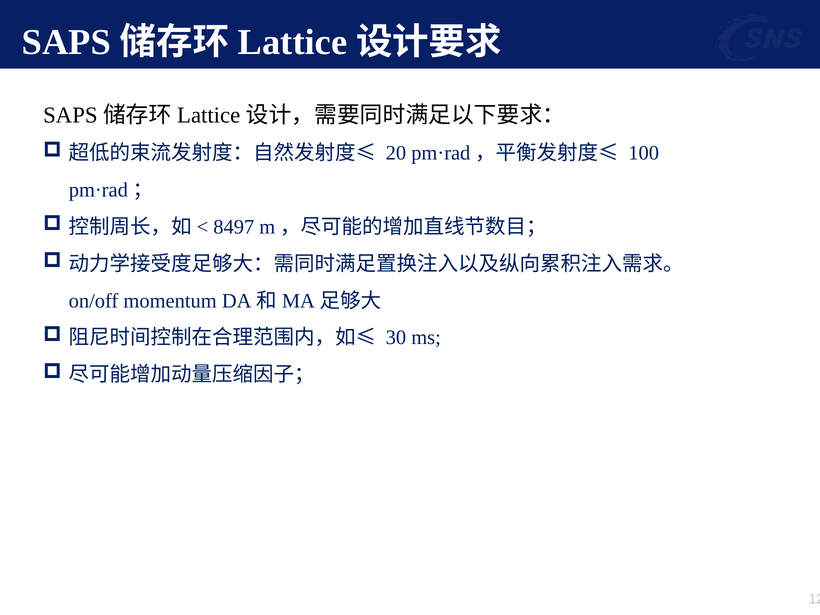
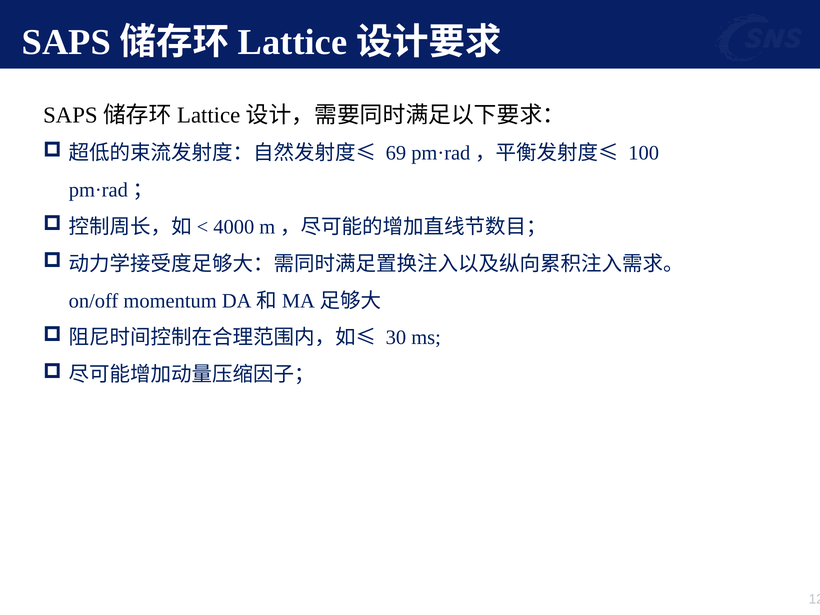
20: 20 -> 69
8497: 8497 -> 4000
